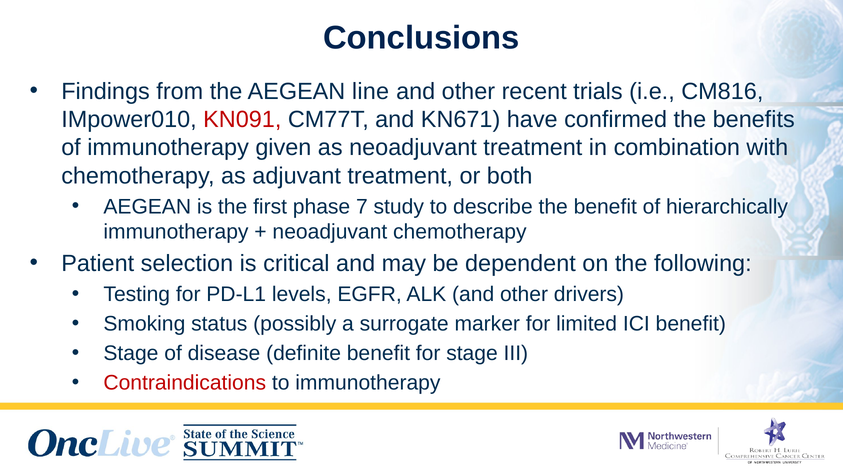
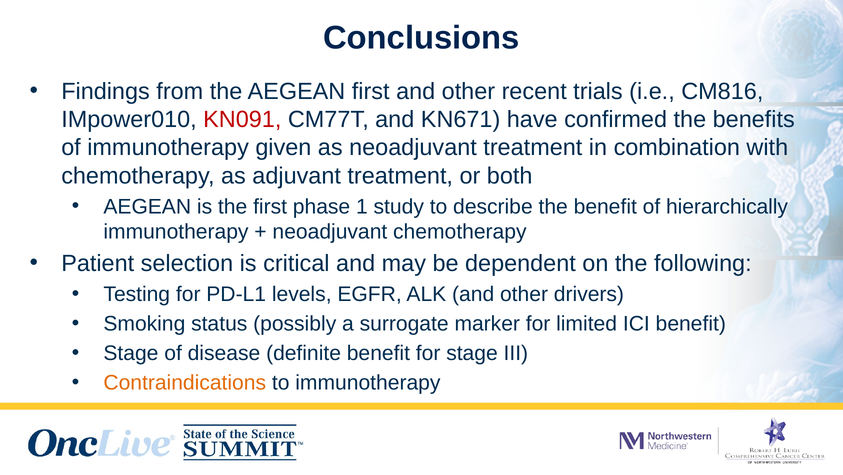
AEGEAN line: line -> first
7: 7 -> 1
Contraindications colour: red -> orange
